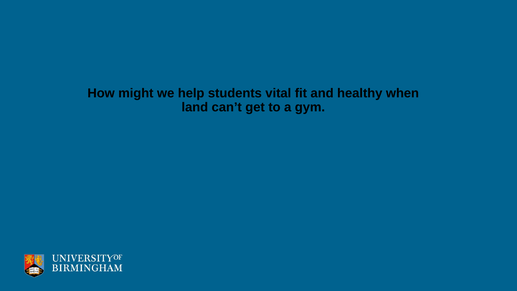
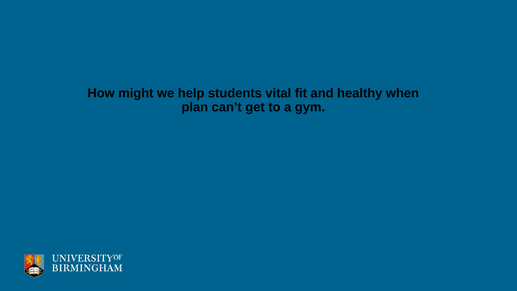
land: land -> plan
